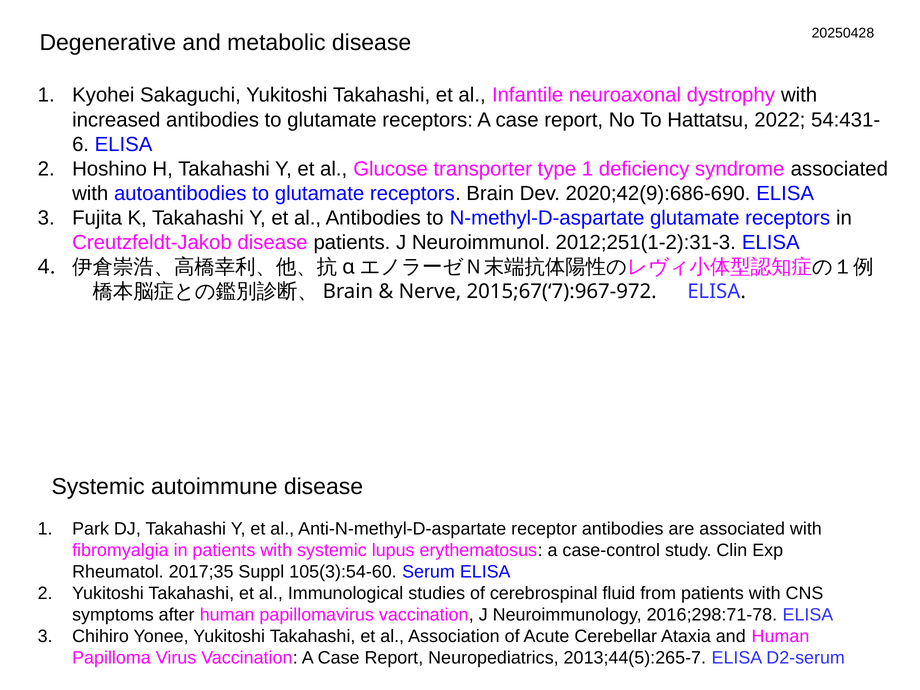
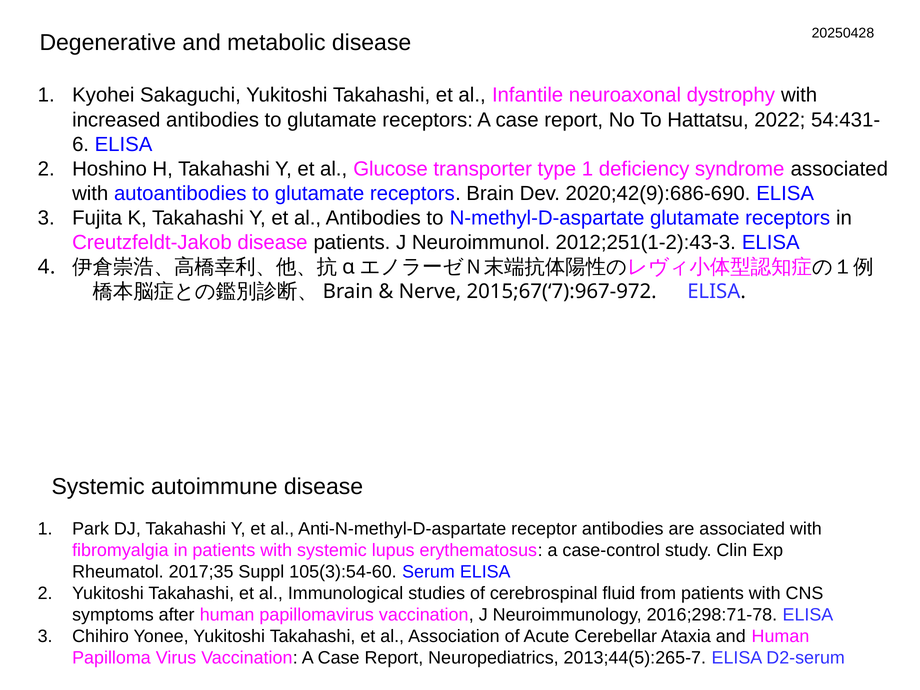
2012;251(1-2):31-3: 2012;251(1-2):31-3 -> 2012;251(1-2):43-3
